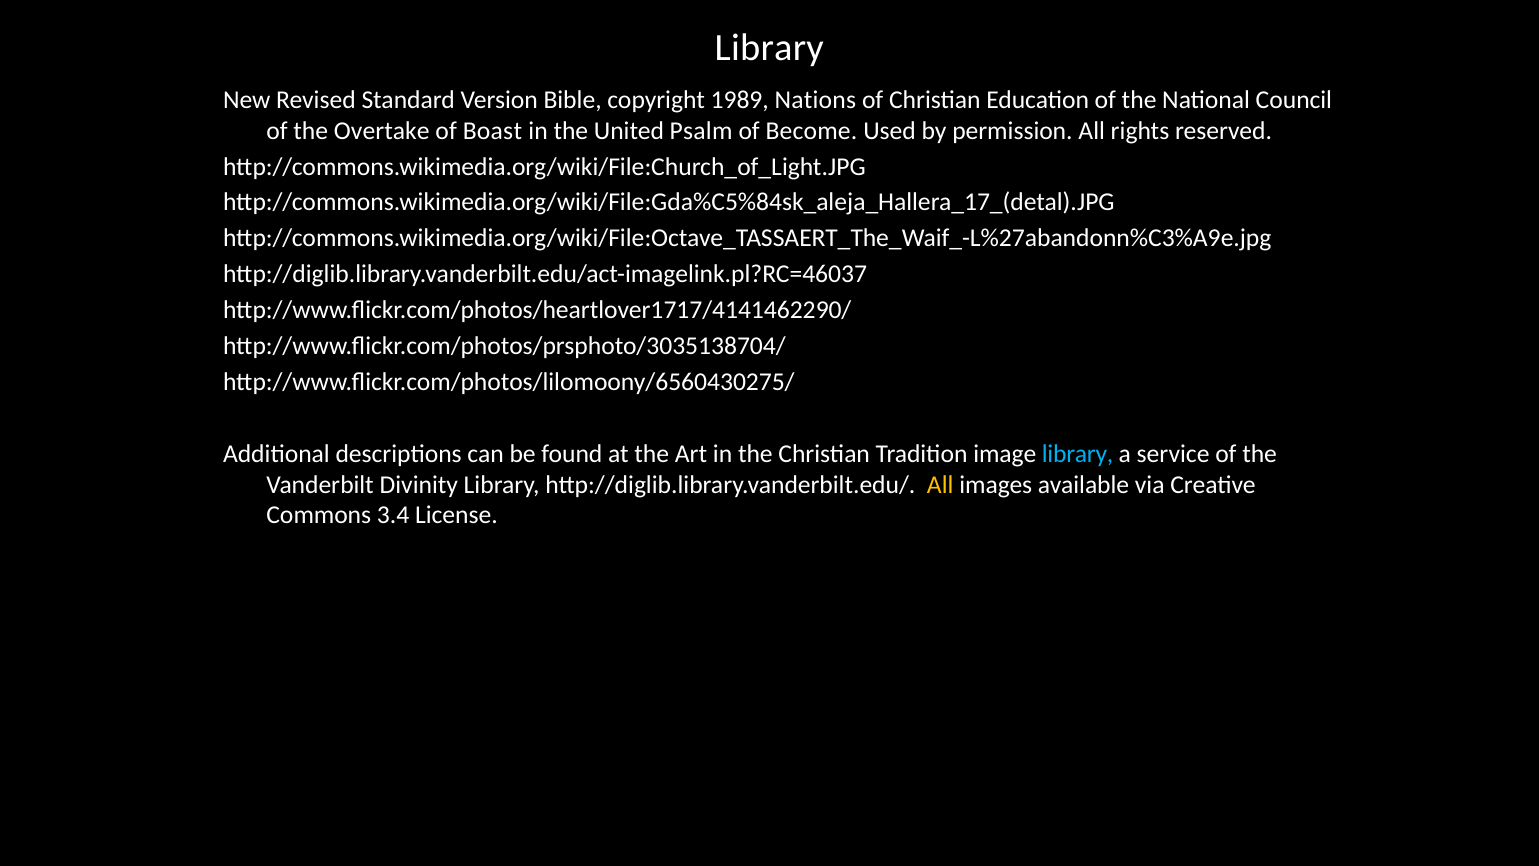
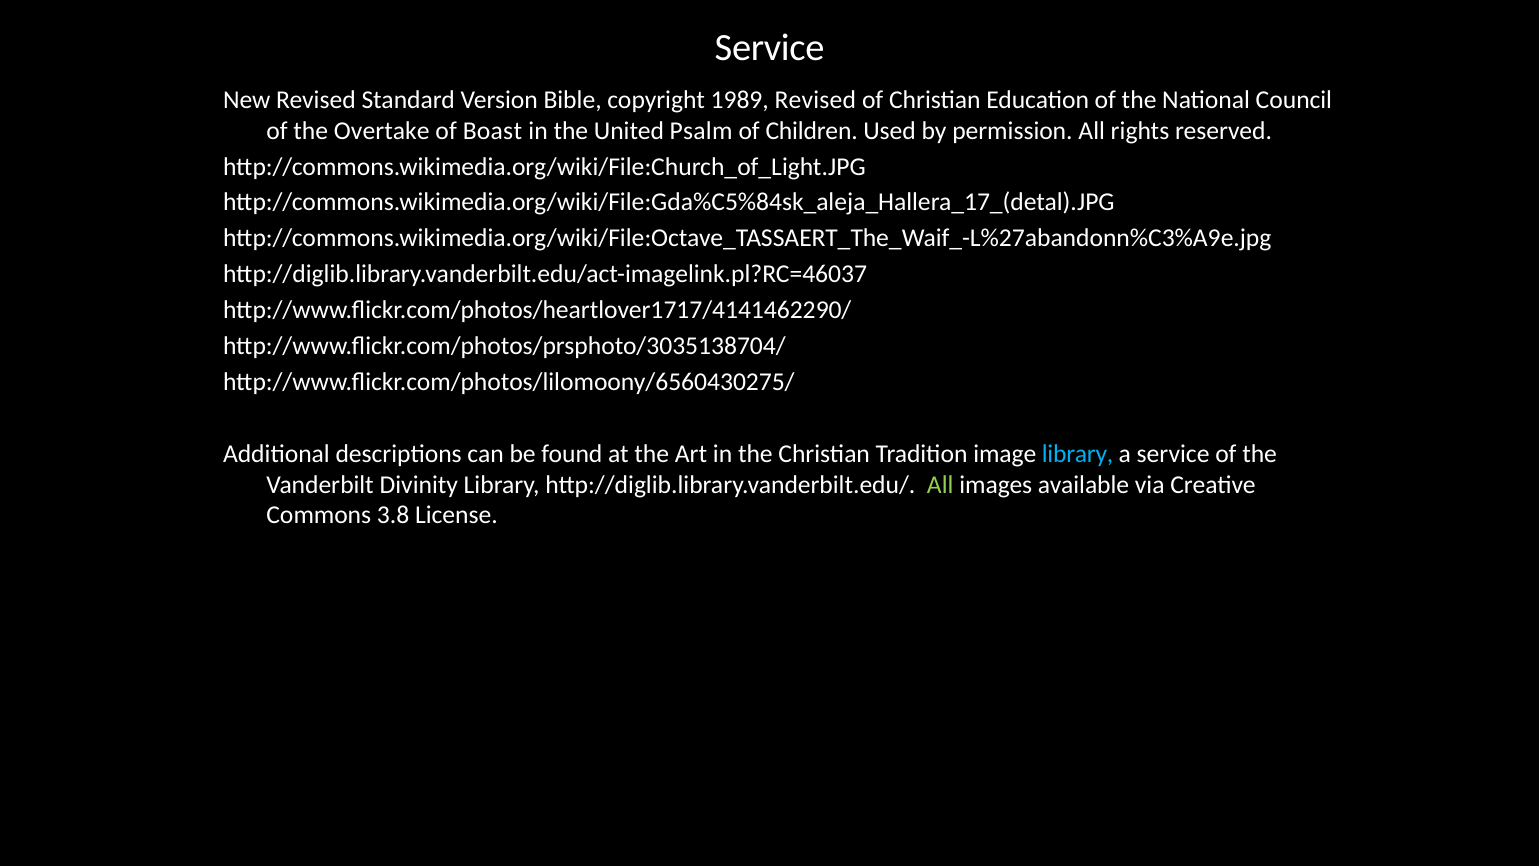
Library at (769, 48): Library -> Service
1989 Nations: Nations -> Revised
Become: Become -> Children
All at (940, 485) colour: yellow -> light green
3.4: 3.4 -> 3.8
